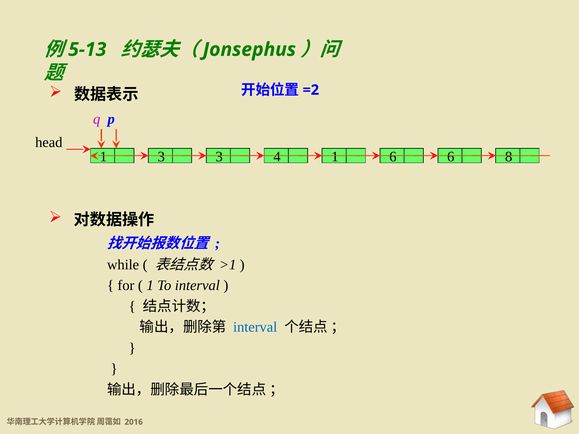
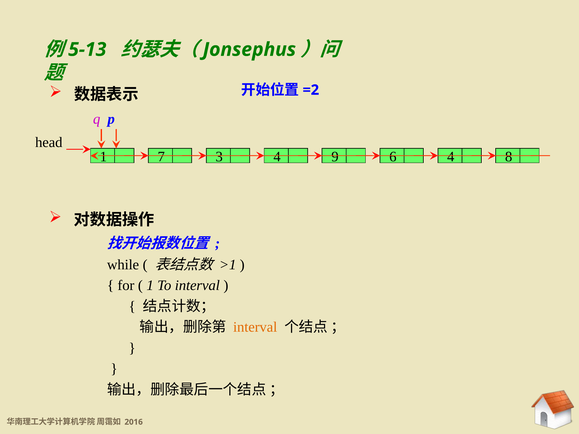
1 3: 3 -> 7
4 1: 1 -> 9
6 6: 6 -> 4
interval at (255, 327) colour: blue -> orange
